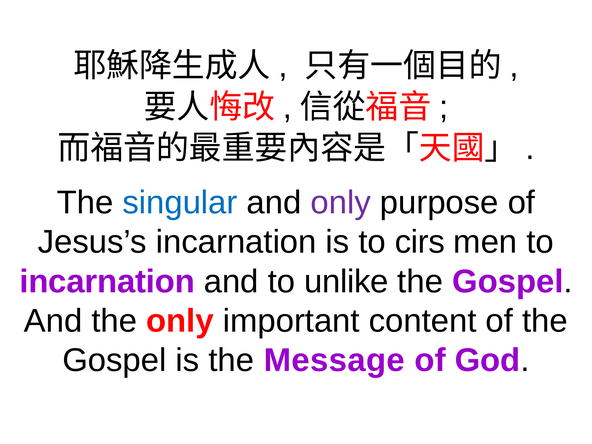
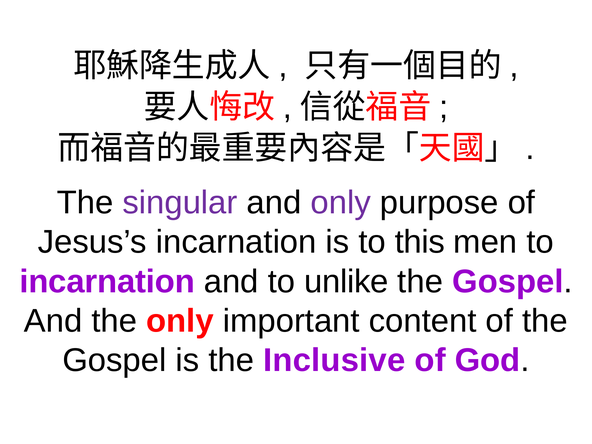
singular colour: blue -> purple
cirs: cirs -> this
Message: Message -> Inclusive
